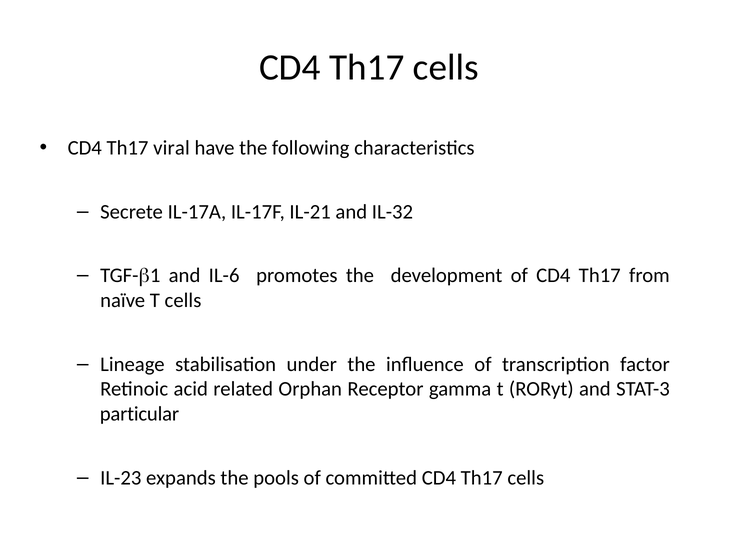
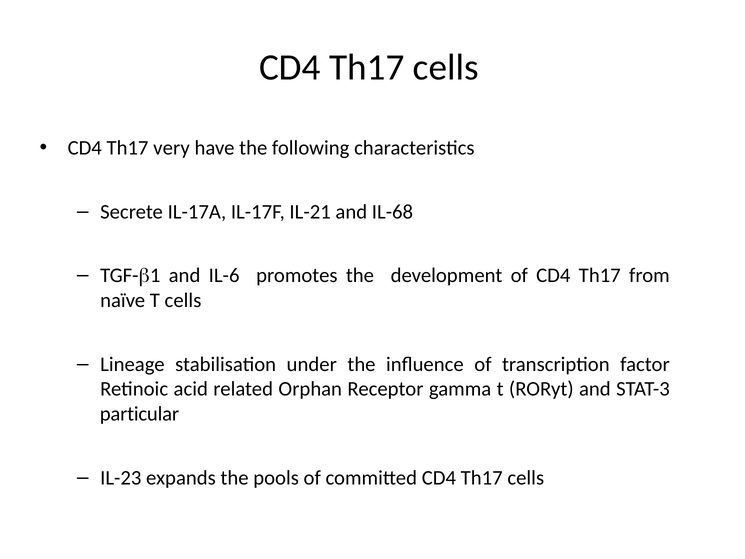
viral: viral -> very
IL-32: IL-32 -> IL-68
